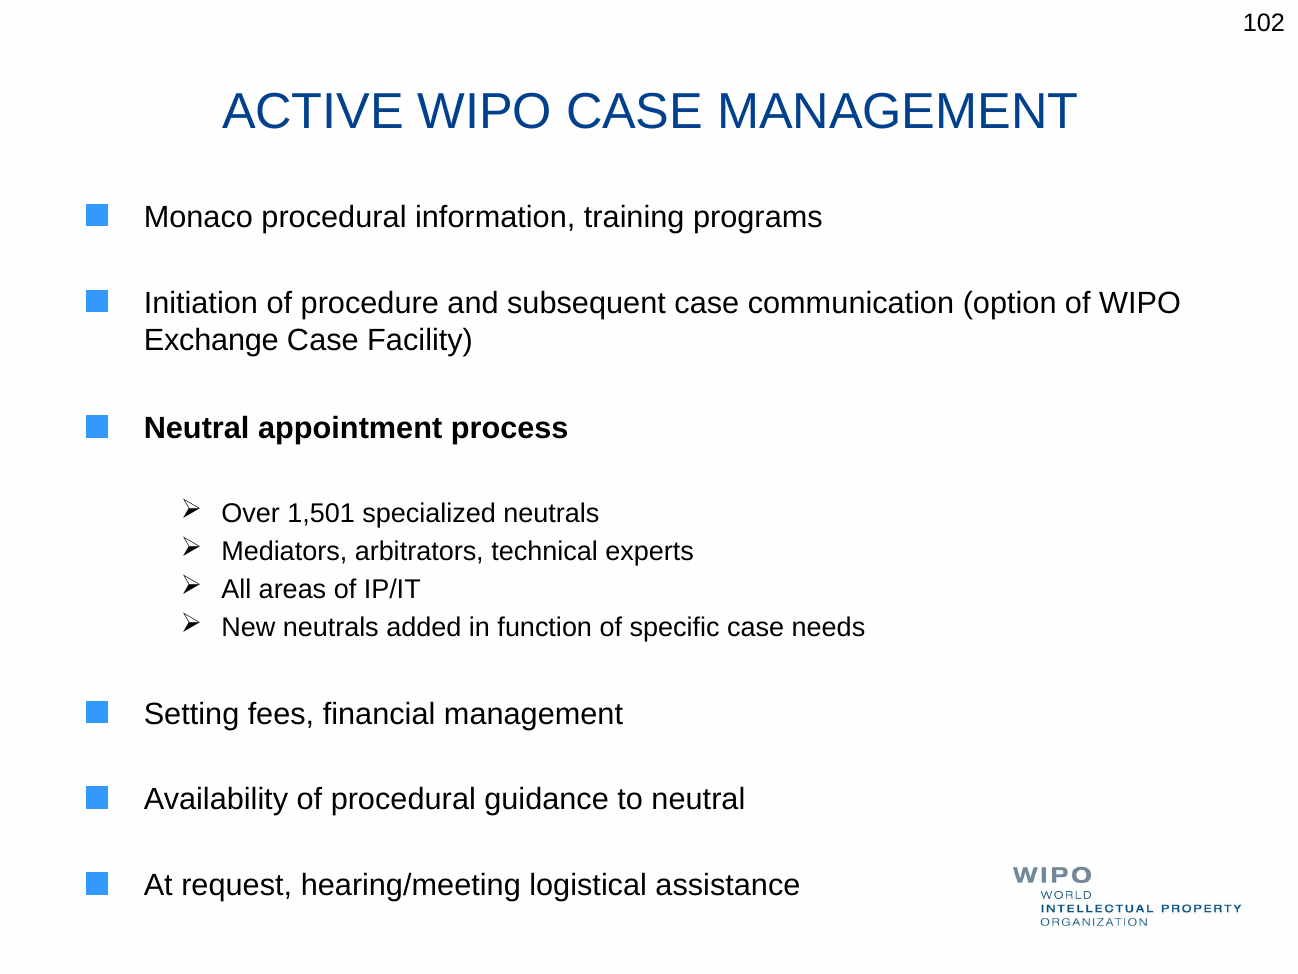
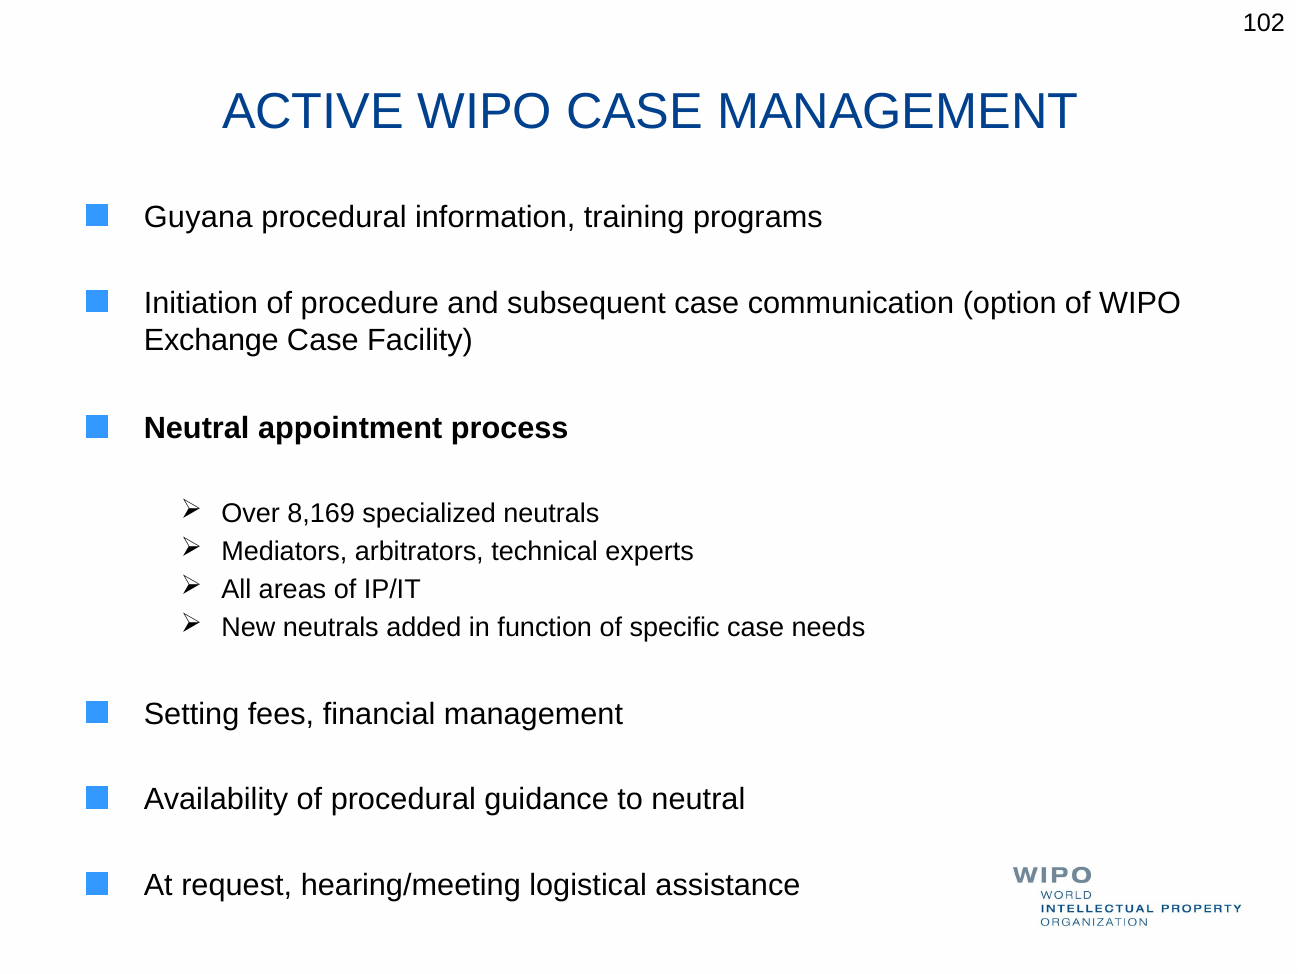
Monaco: Monaco -> Guyana
1,501: 1,501 -> 8,169
